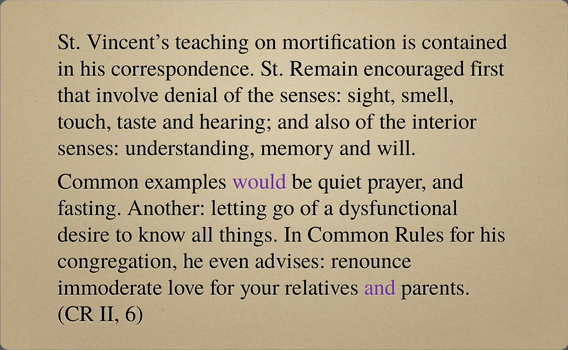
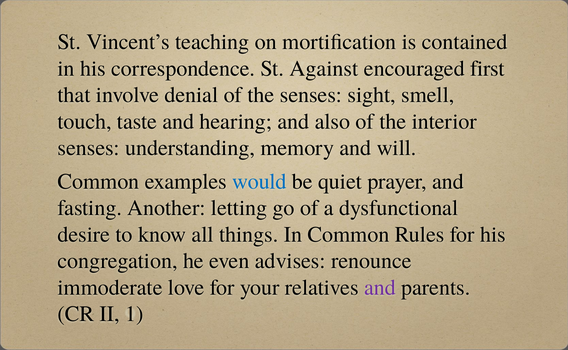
Remain: Remain -> Against
would colour: purple -> blue
6: 6 -> 1
